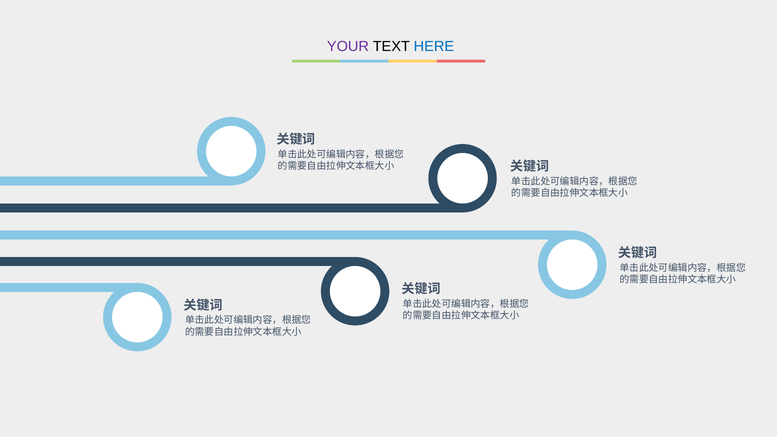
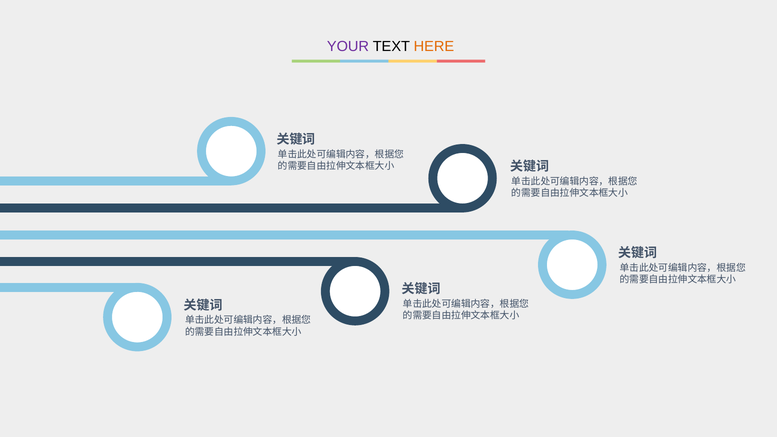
HERE colour: blue -> orange
